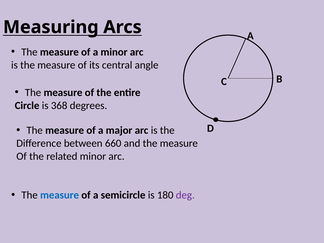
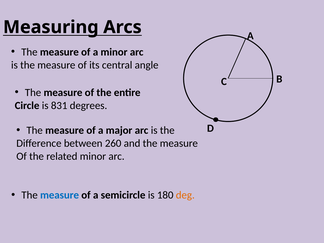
368: 368 -> 831
660: 660 -> 260
deg colour: purple -> orange
